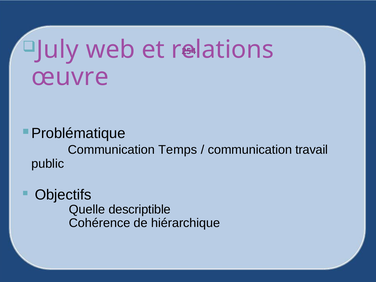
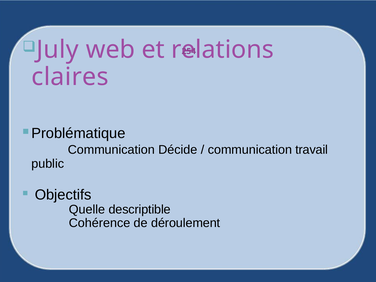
œuvre: œuvre -> claires
Temps: Temps -> Décide
hiérarchique: hiérarchique -> déroulement
